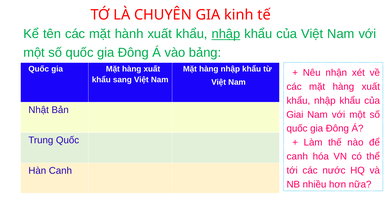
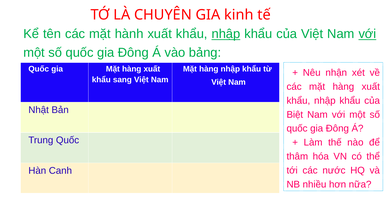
với at (367, 34) underline: none -> present
Giai: Giai -> Biệt
canh at (297, 156): canh -> thâm
